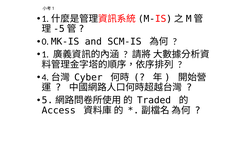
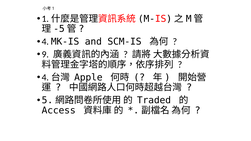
0: 0 -> 4
1: 1 -> 9
Cyber: Cyber -> Apple
